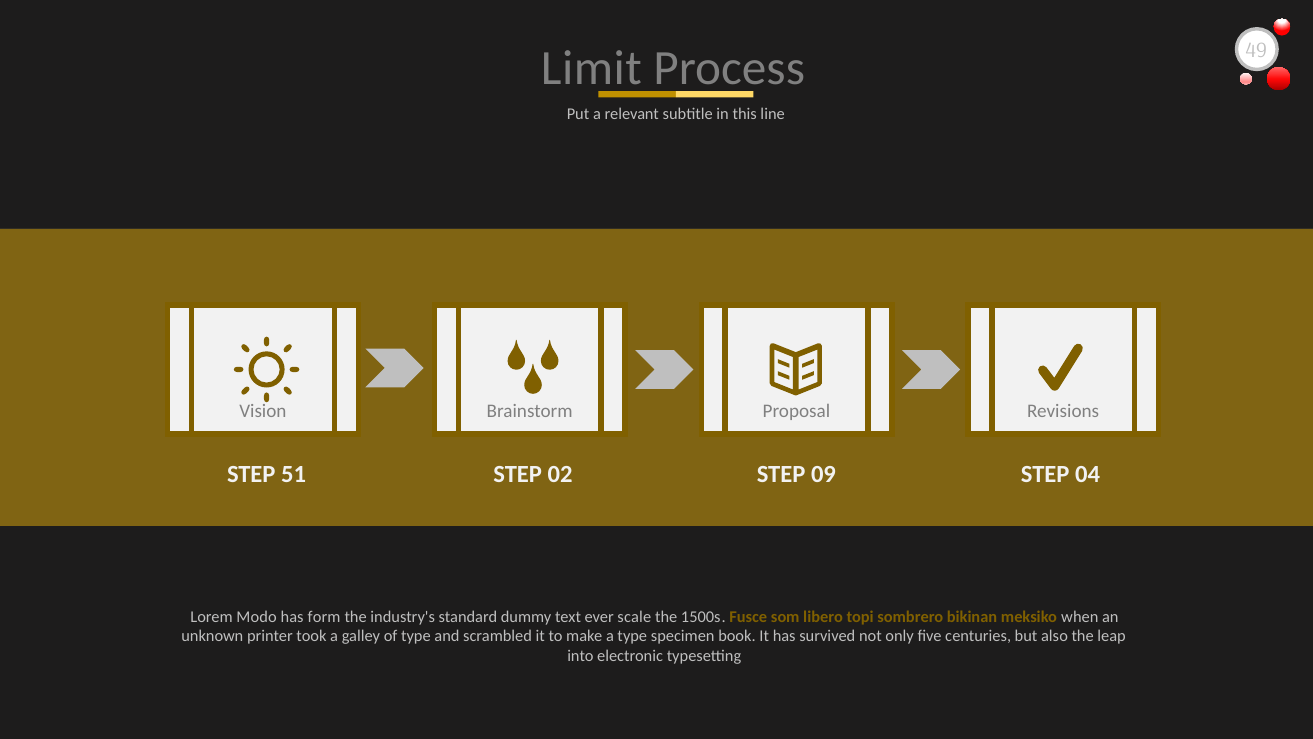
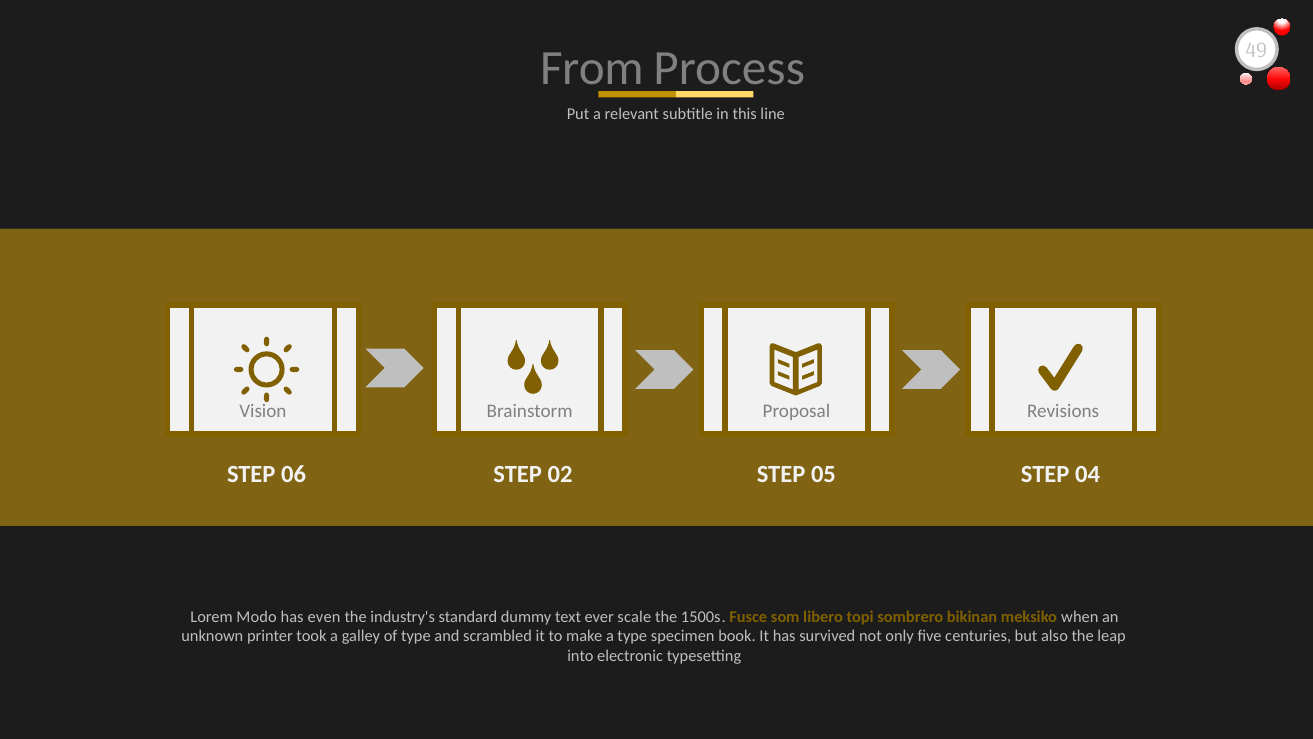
Limit: Limit -> From
51: 51 -> 06
09: 09 -> 05
form: form -> even
